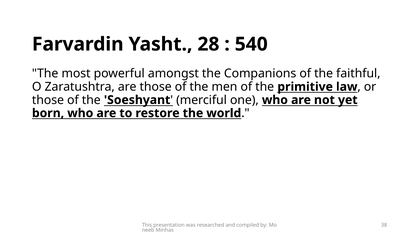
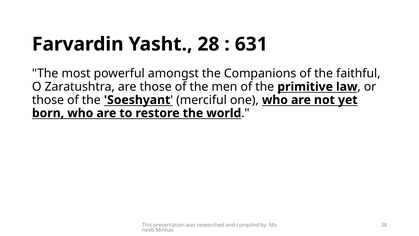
540: 540 -> 631
